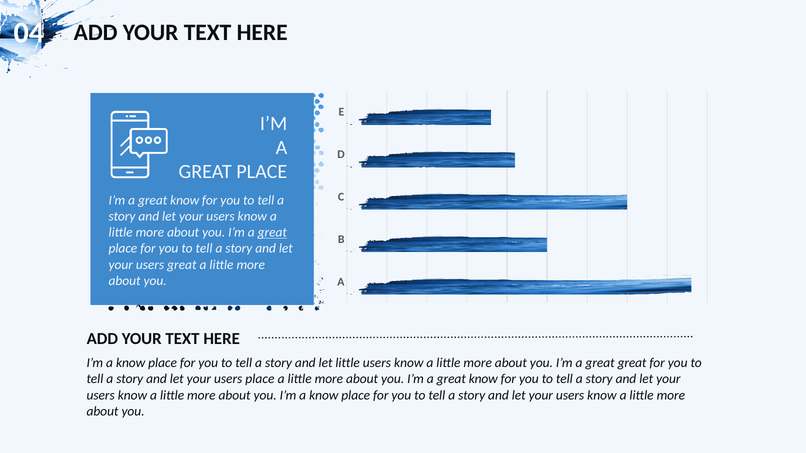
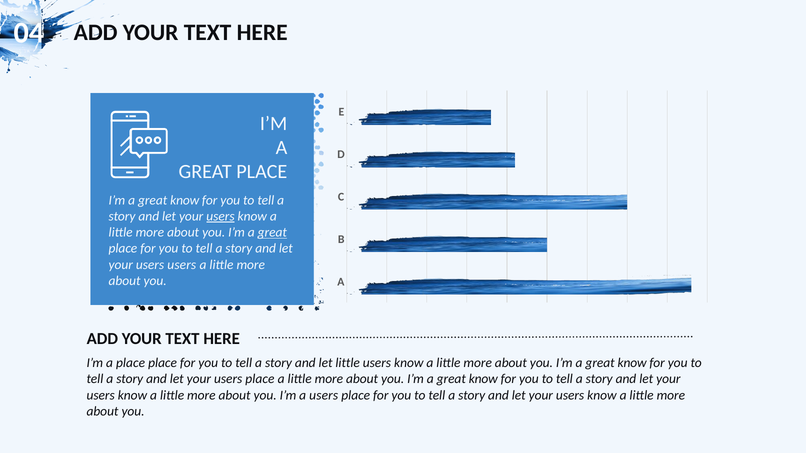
users at (220, 217) underline: none -> present
users great: great -> users
know at (131, 363): know -> place
great at (632, 363): great -> know
you I’m a know: know -> users
